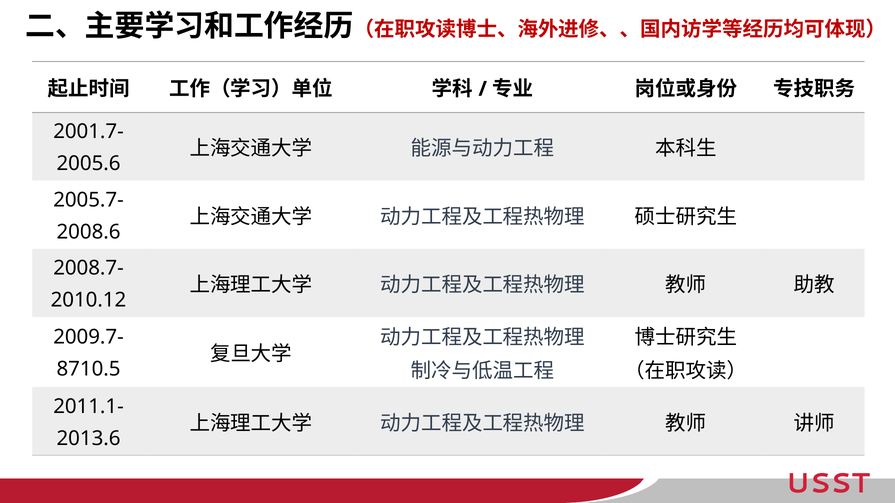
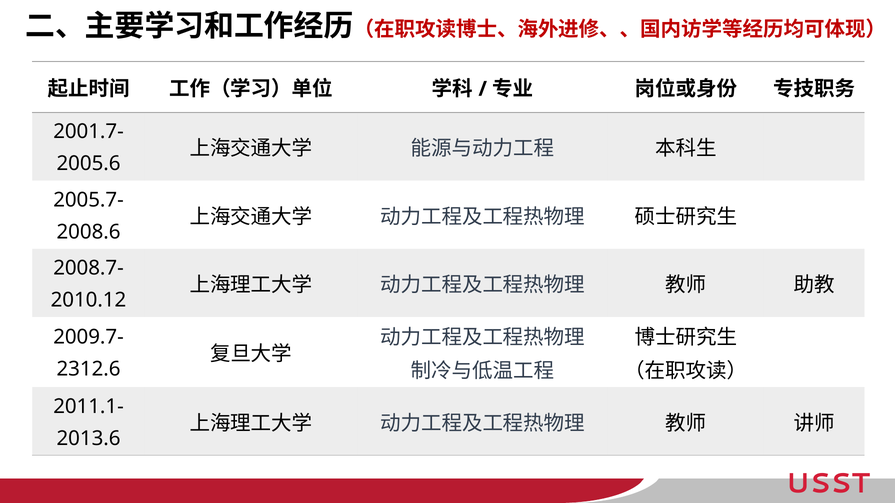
8710.5: 8710.5 -> 2312.6
